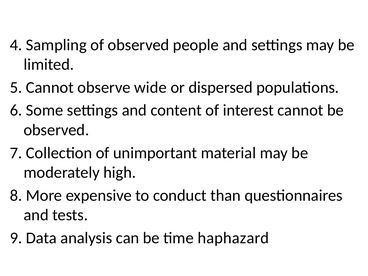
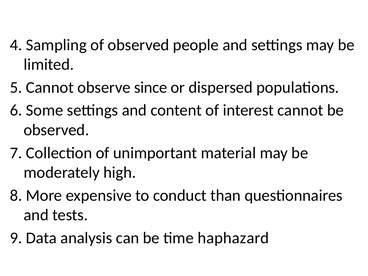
wide: wide -> since
